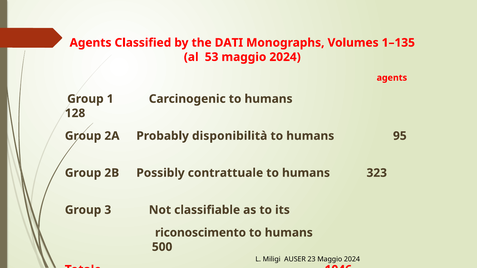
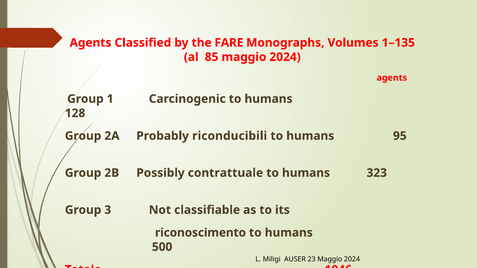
DATI: DATI -> FARE
53: 53 -> 85
disponibilità: disponibilità -> riconducibili
